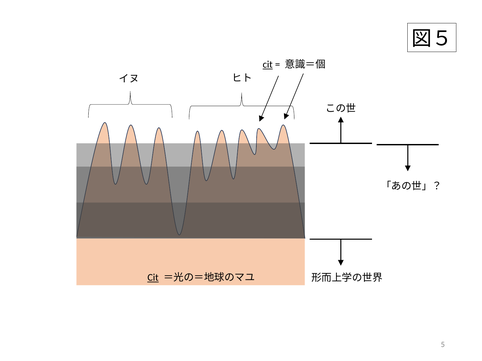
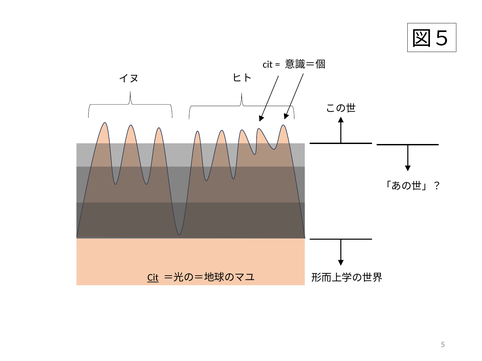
cit at (268, 65) underline: present -> none
